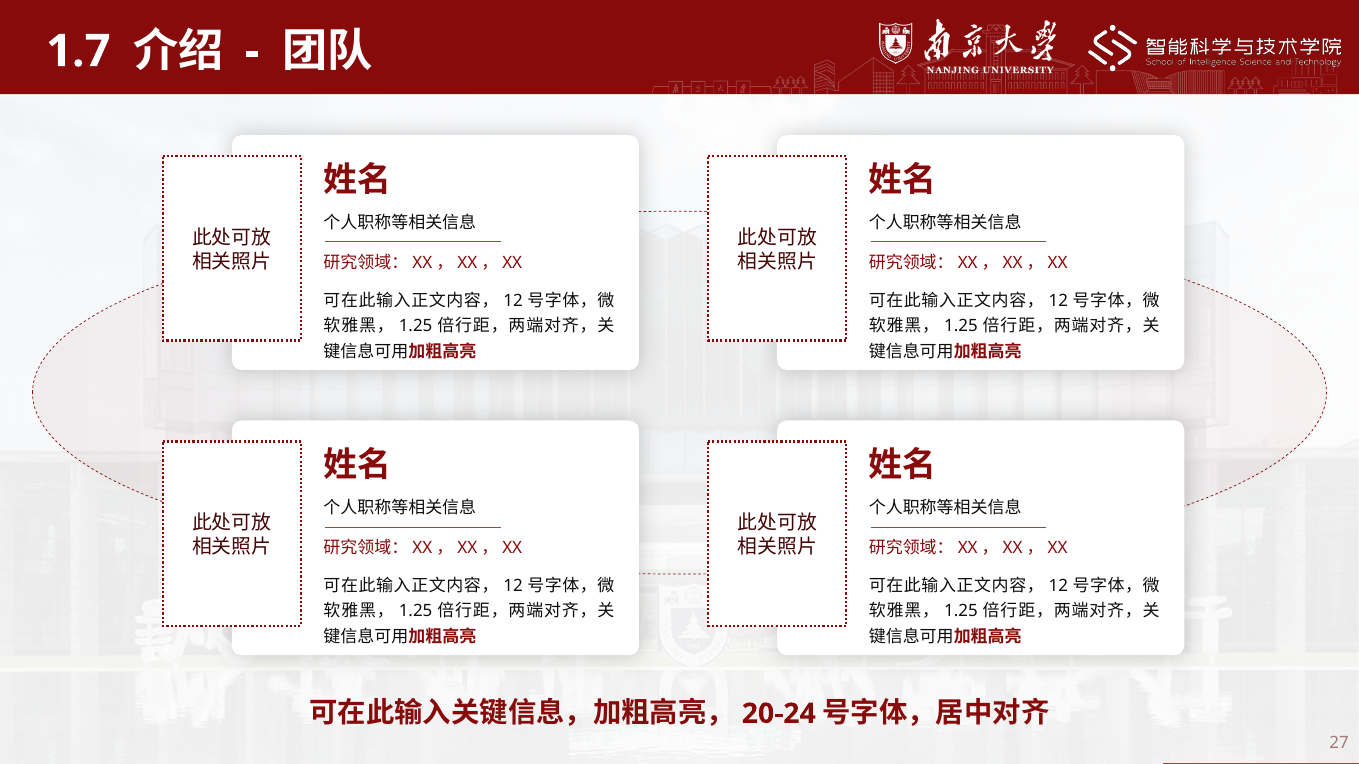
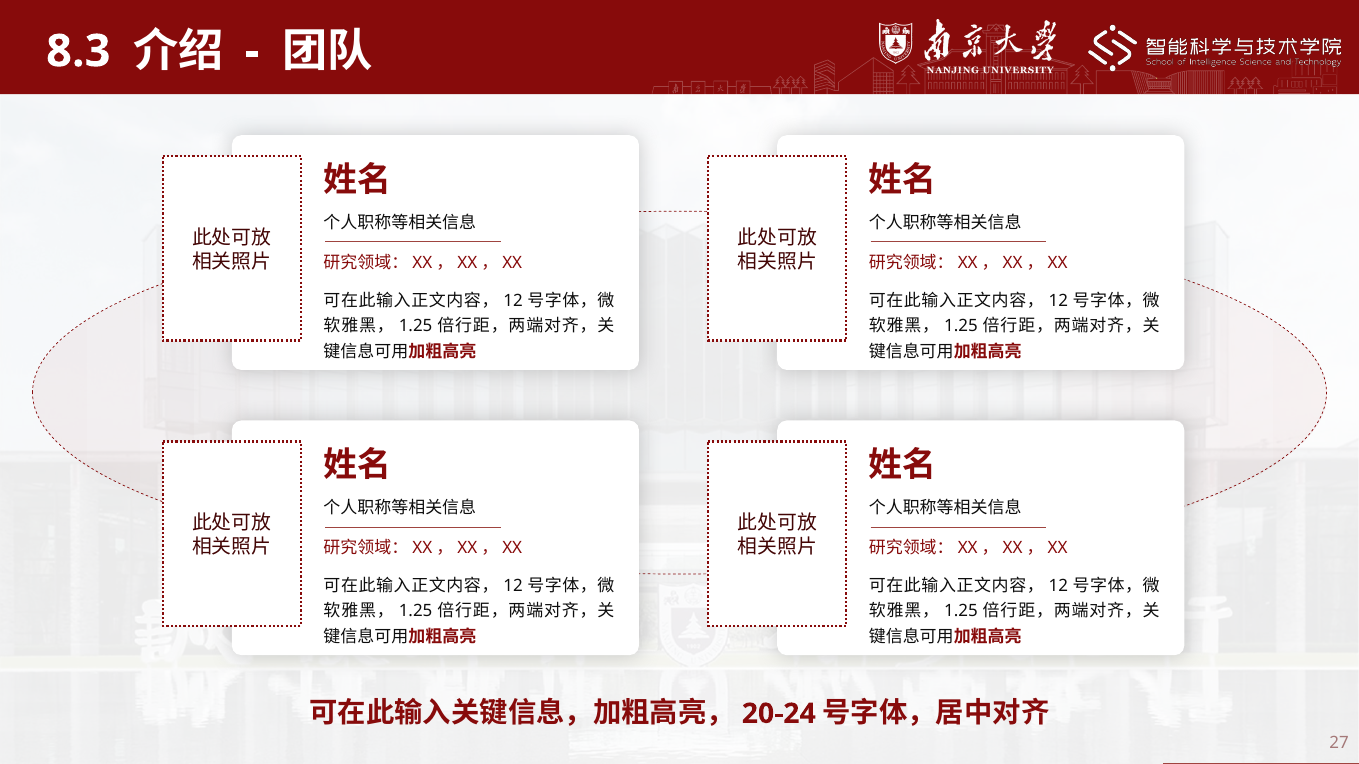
1.7: 1.7 -> 8.3
